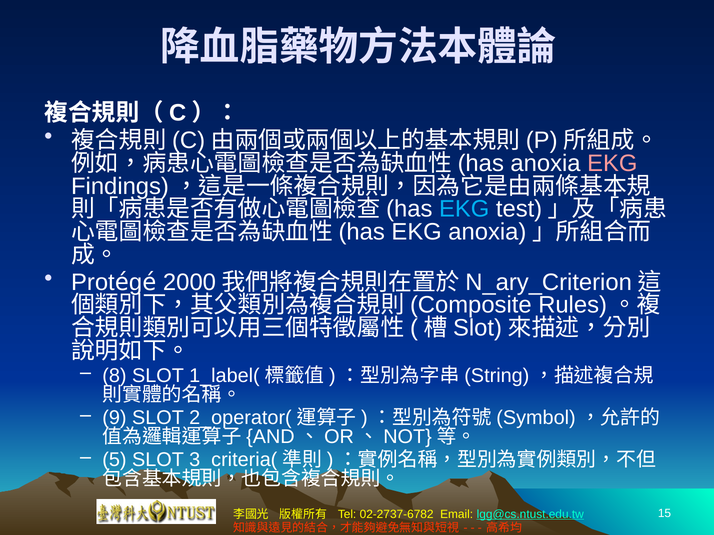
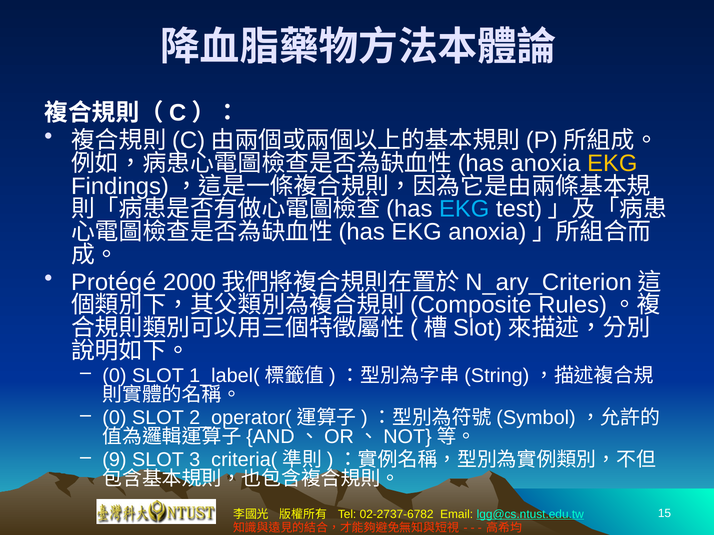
EKG at (612, 163) colour: pink -> yellow
8 at (114, 376): 8 -> 0
9 at (114, 418): 9 -> 0
5: 5 -> 9
